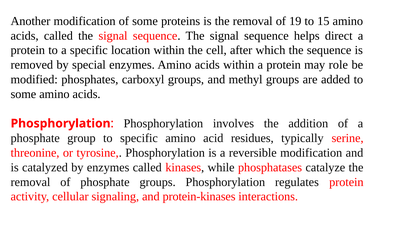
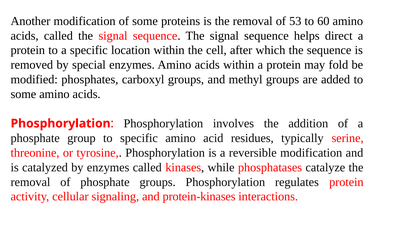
19: 19 -> 53
15: 15 -> 60
role: role -> fold
